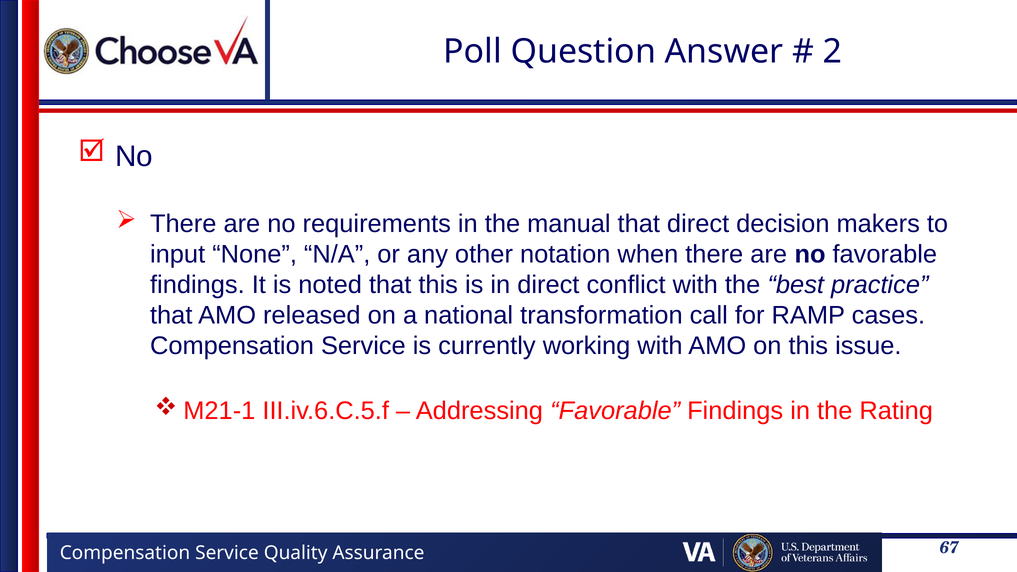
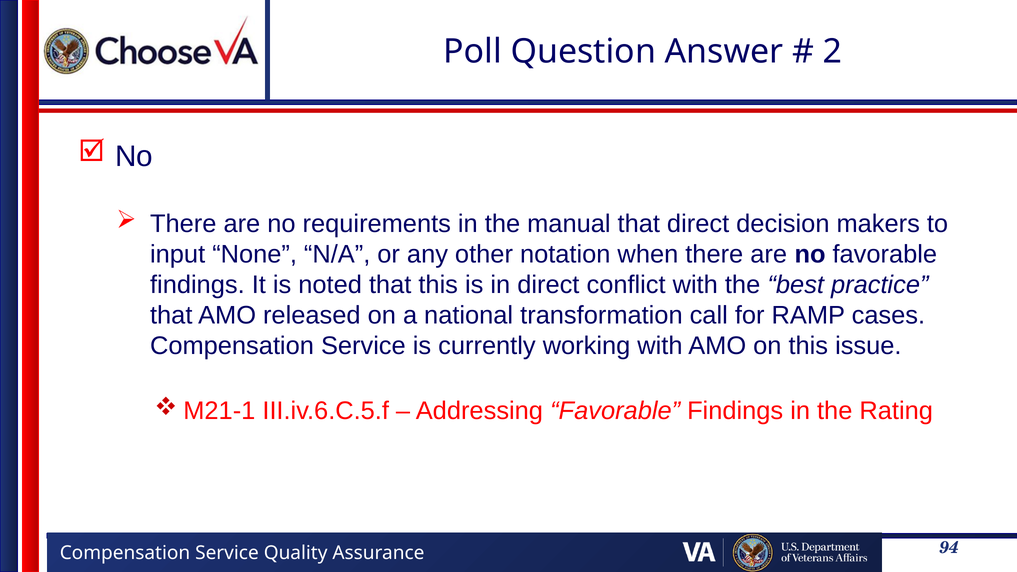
67: 67 -> 94
